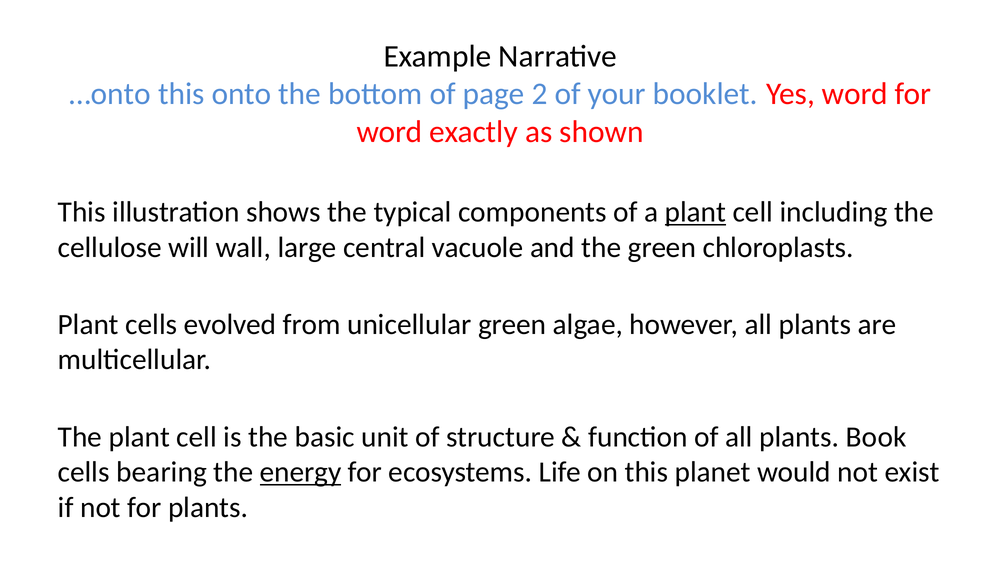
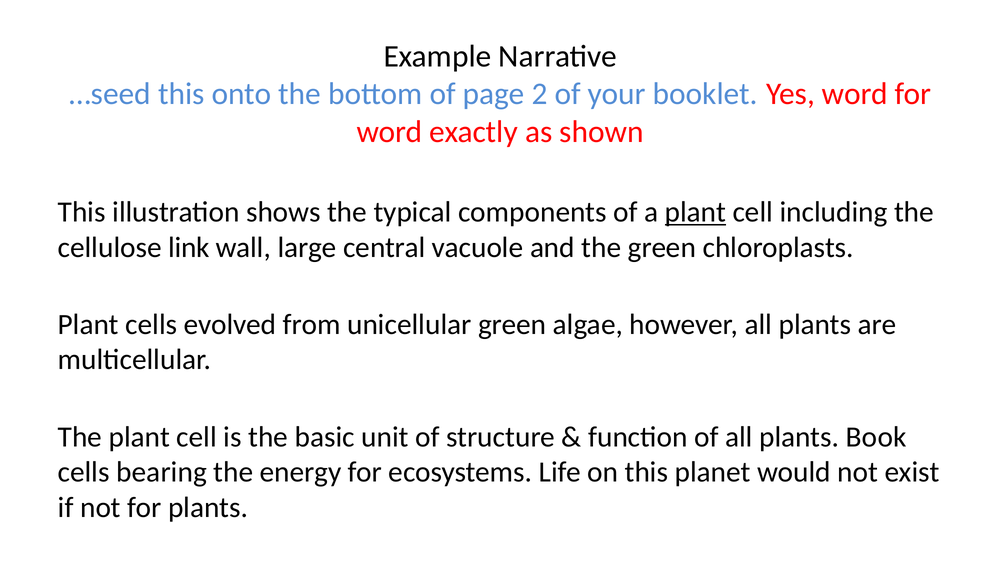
…onto: …onto -> …seed
will: will -> link
energy underline: present -> none
